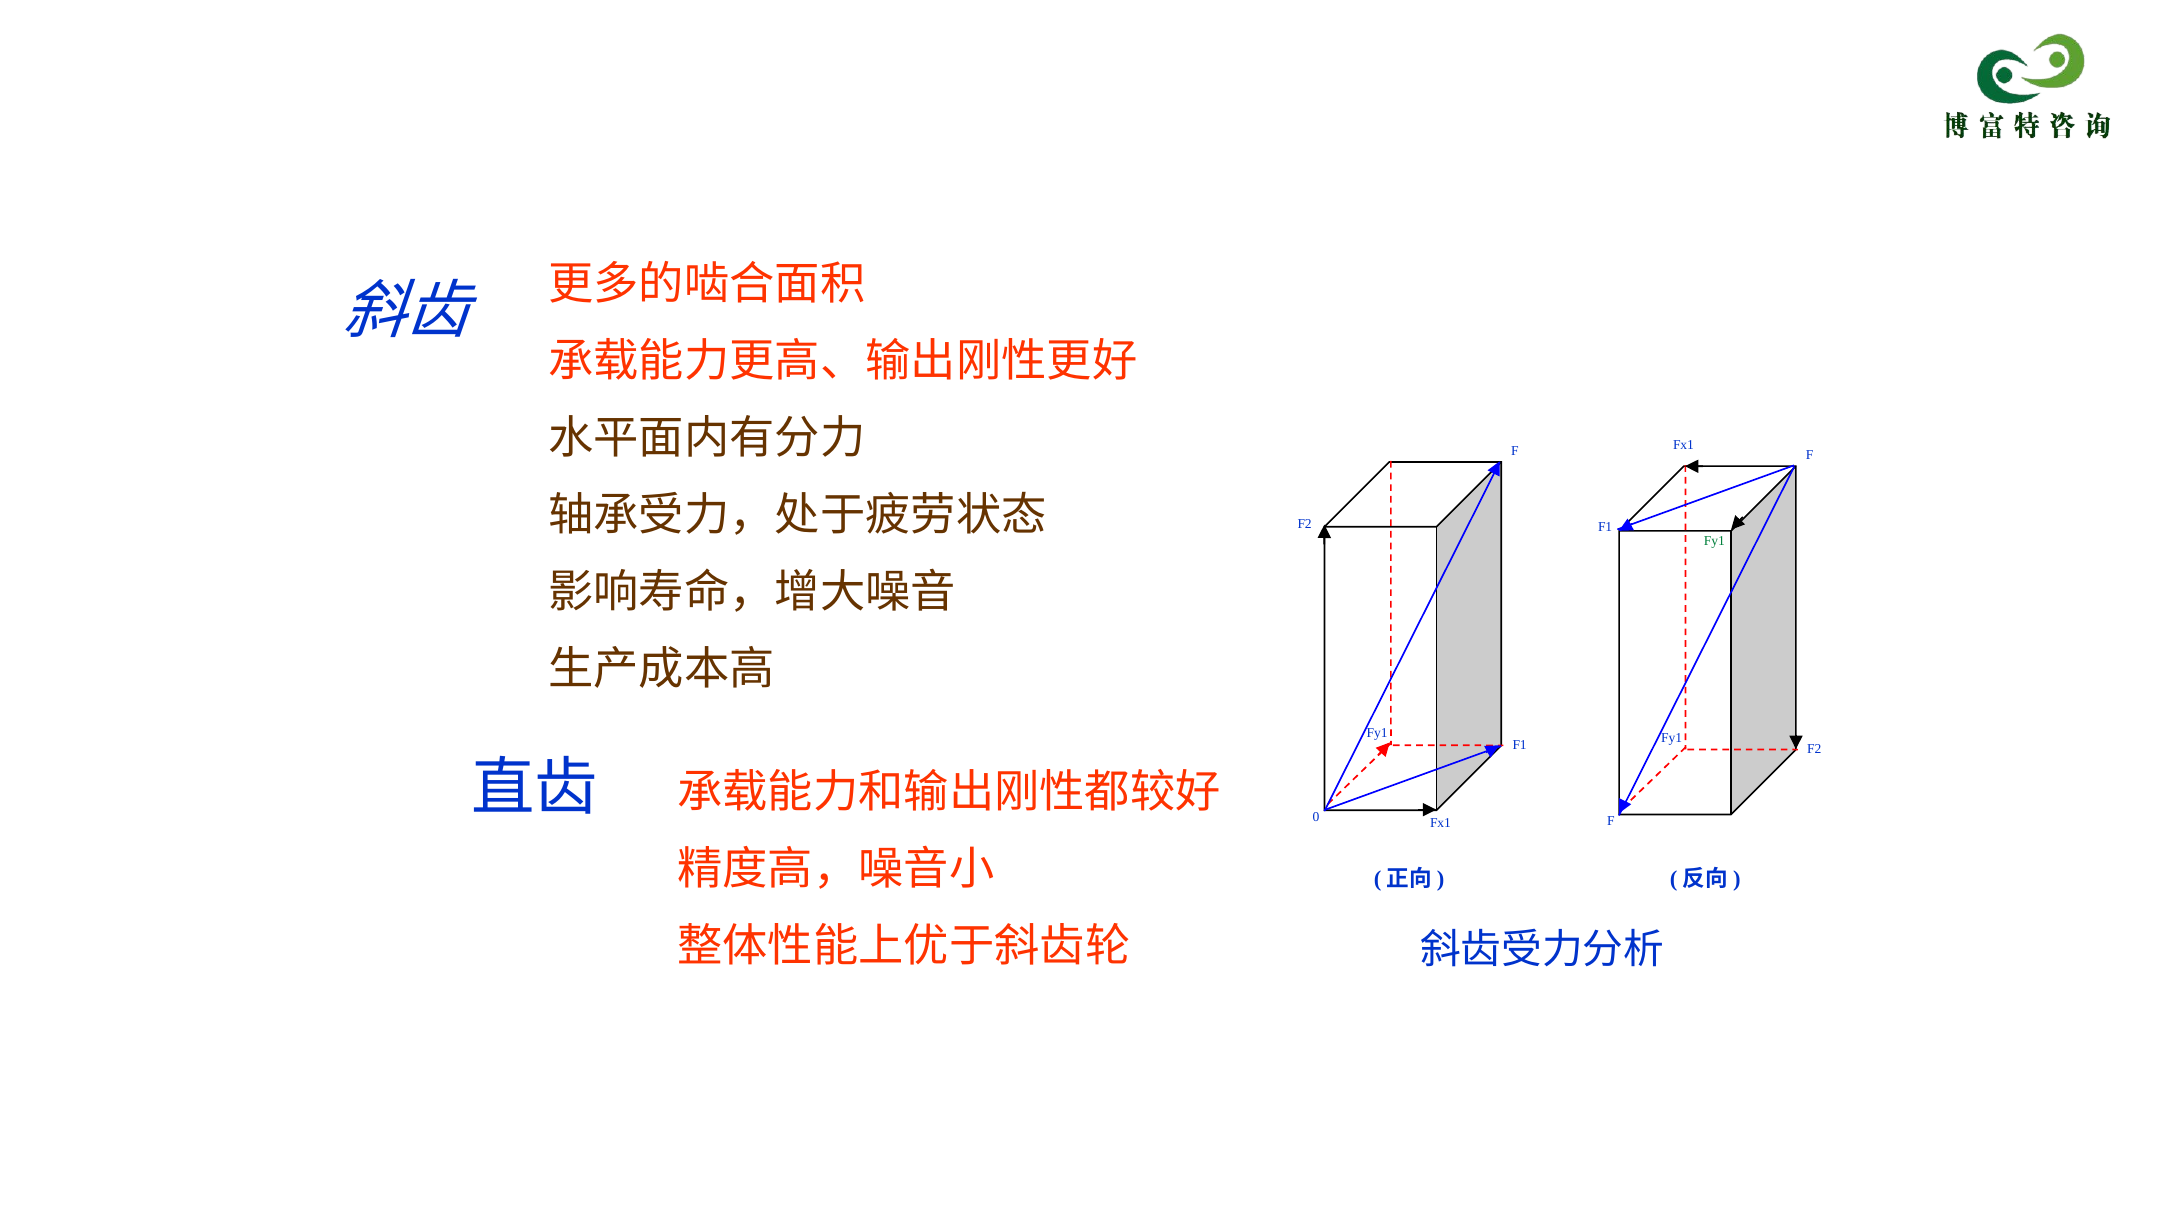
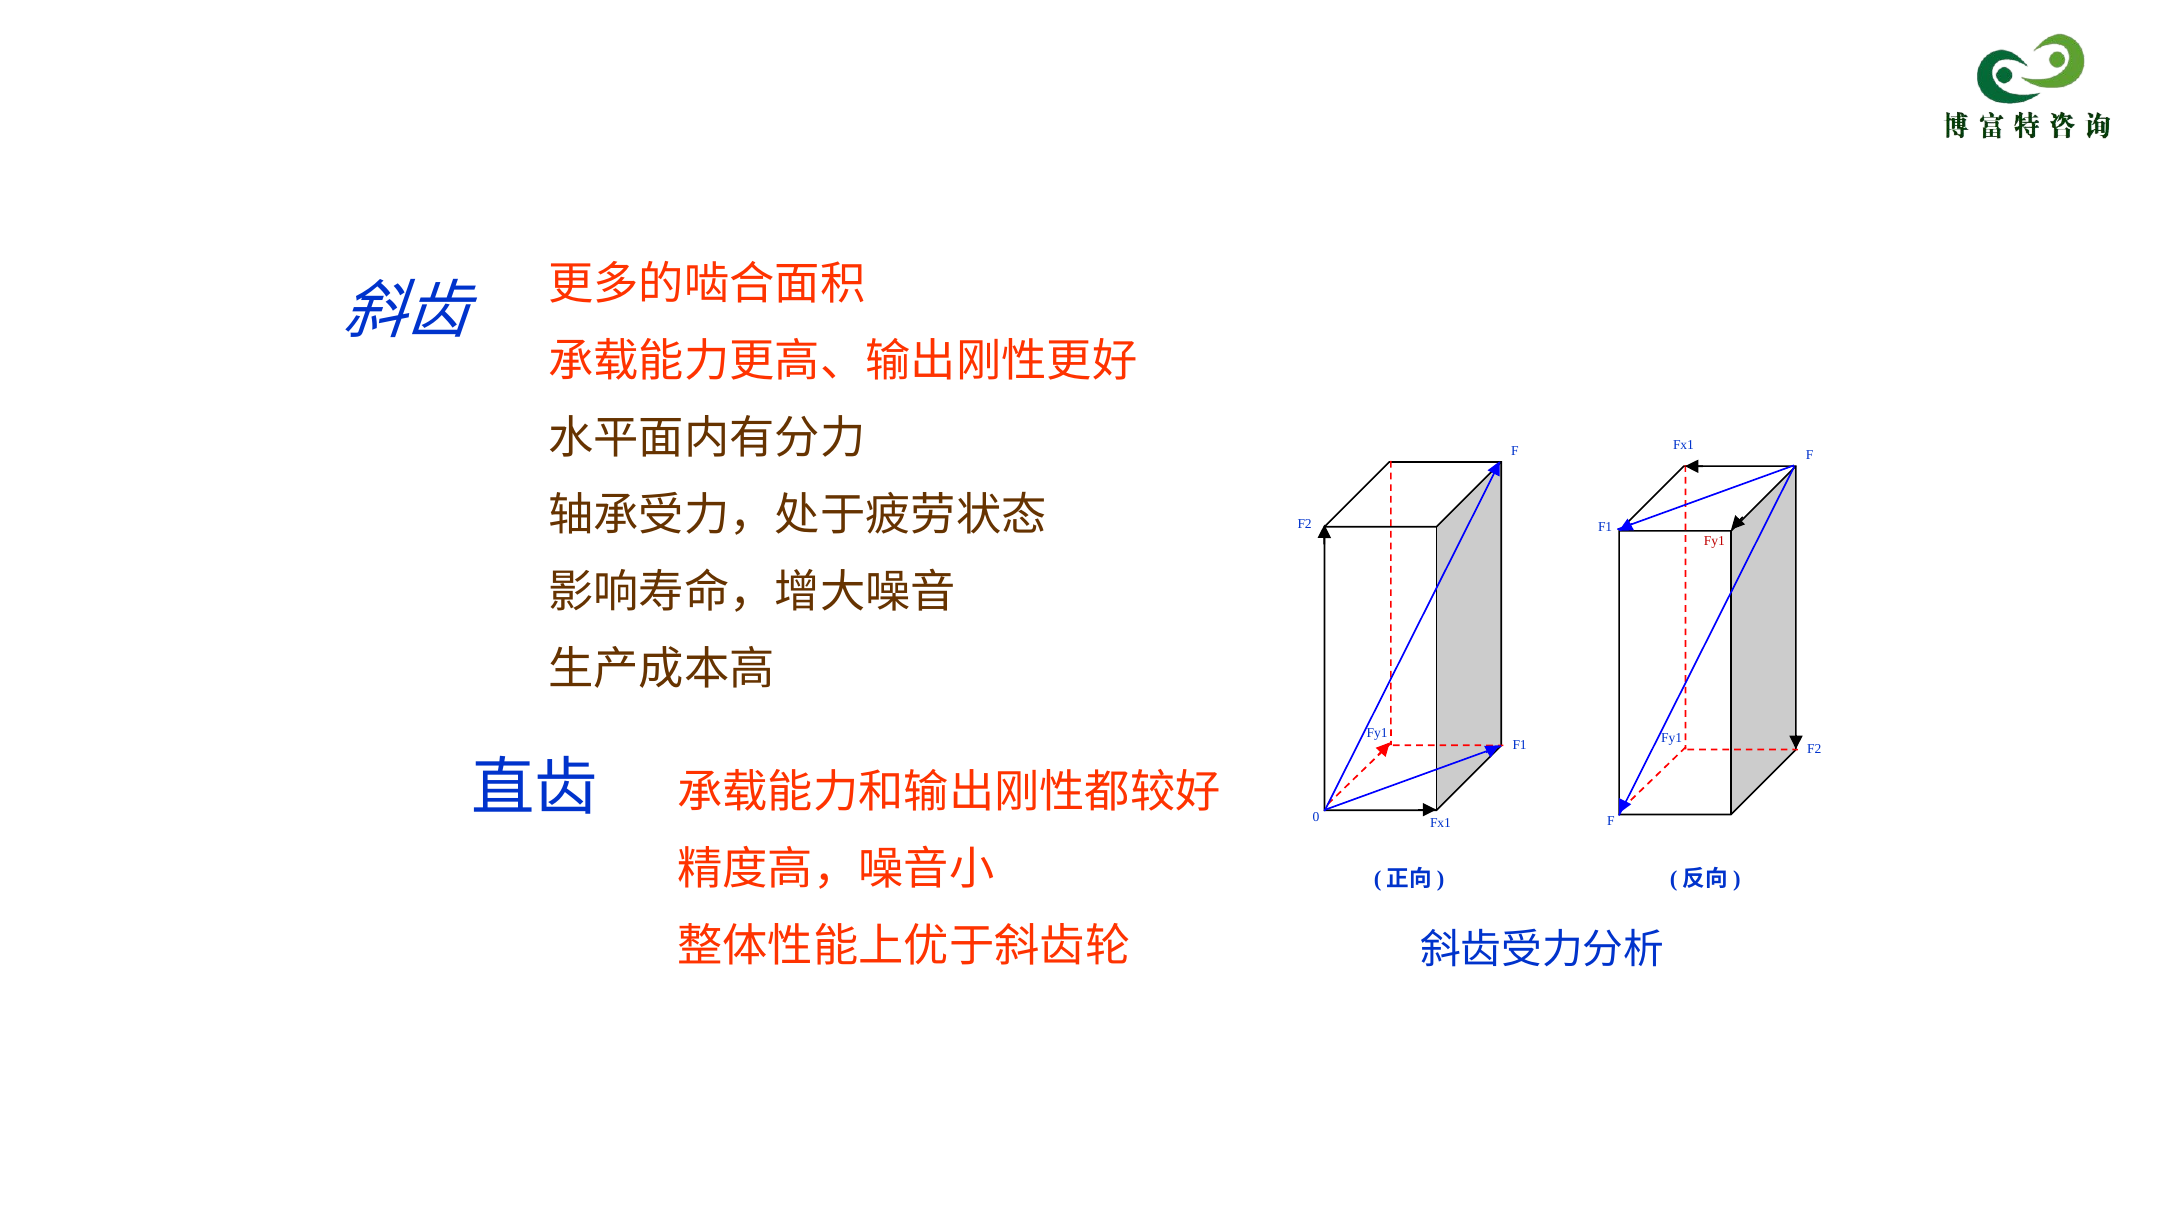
Fy1 at (1714, 541) colour: green -> red
